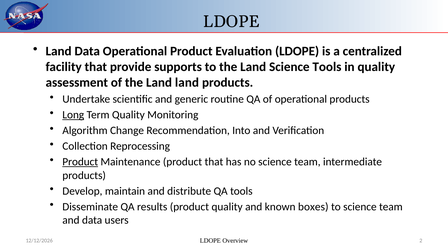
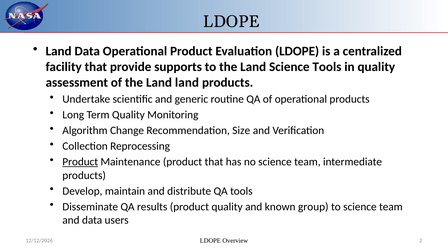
Long underline: present -> none
Into: Into -> Size
boxes: boxes -> group
